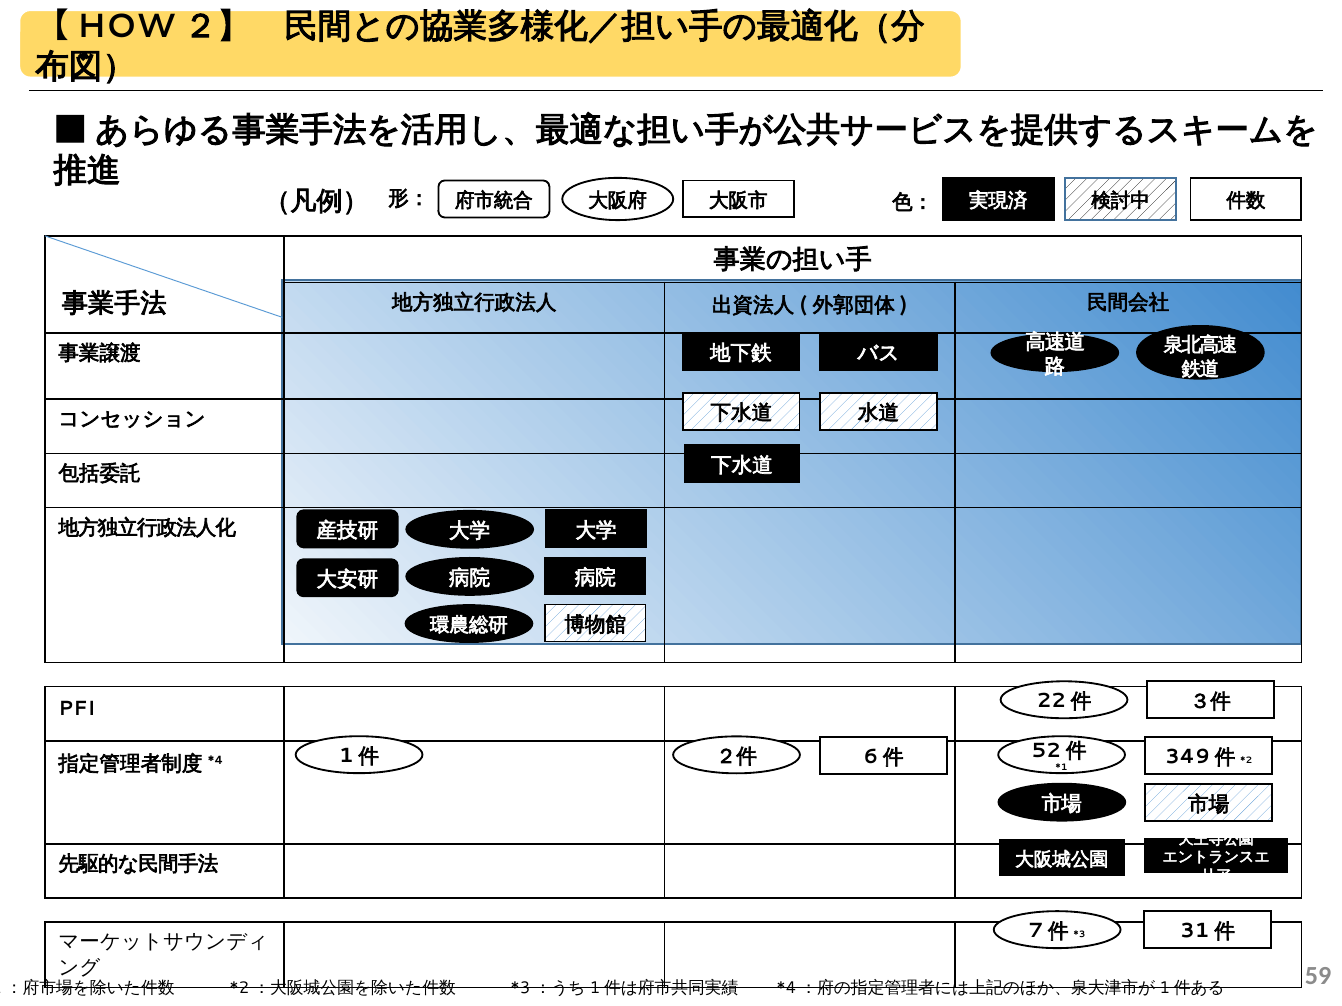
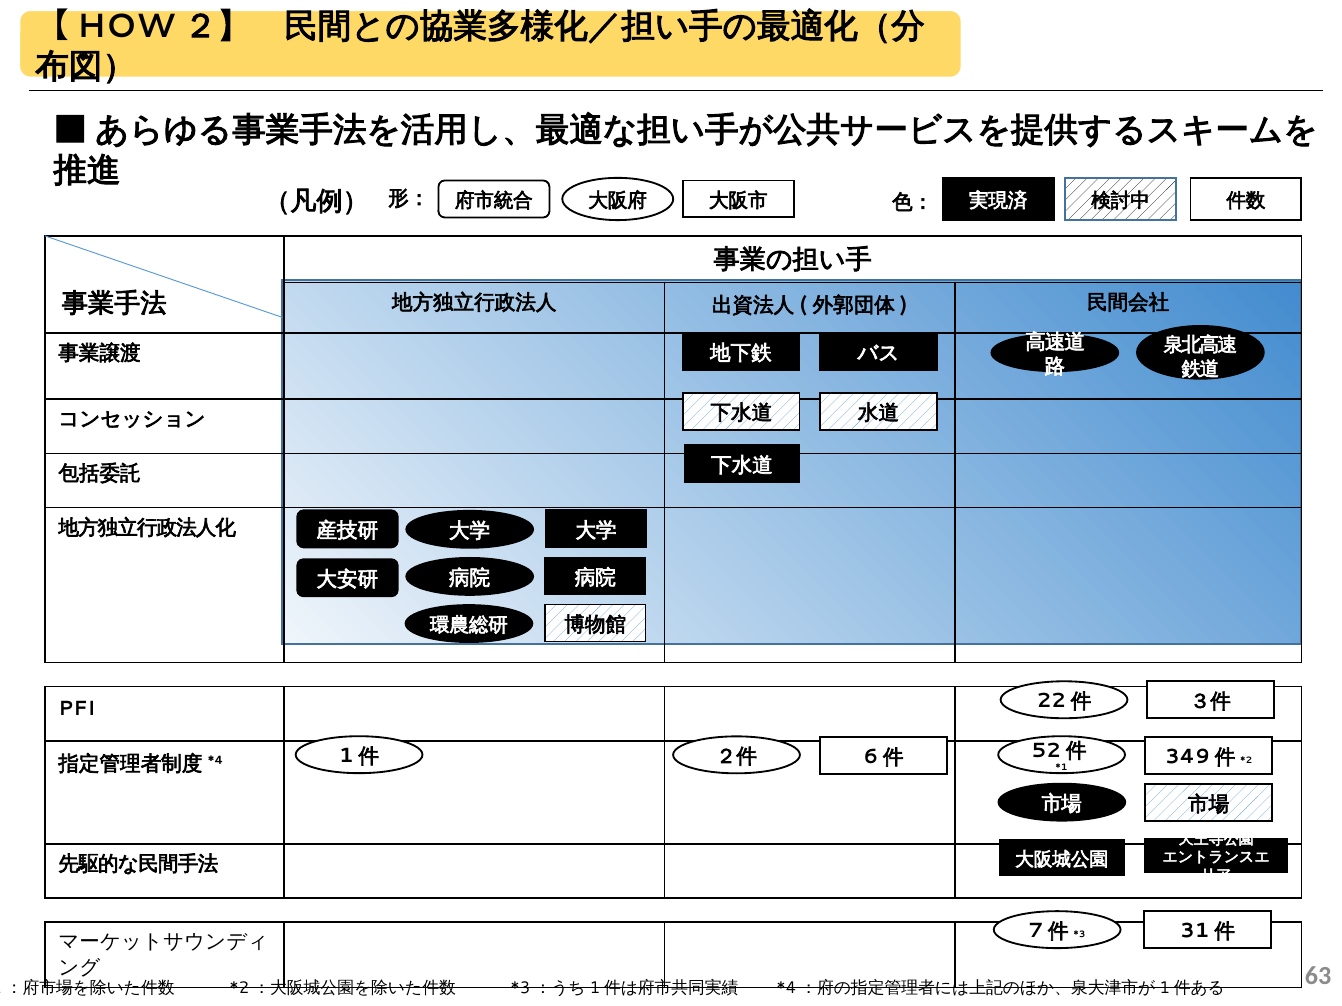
59: 59 -> 63
